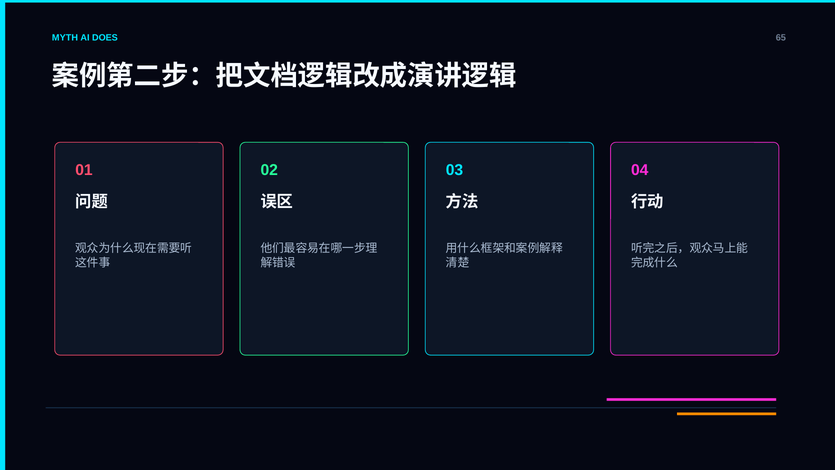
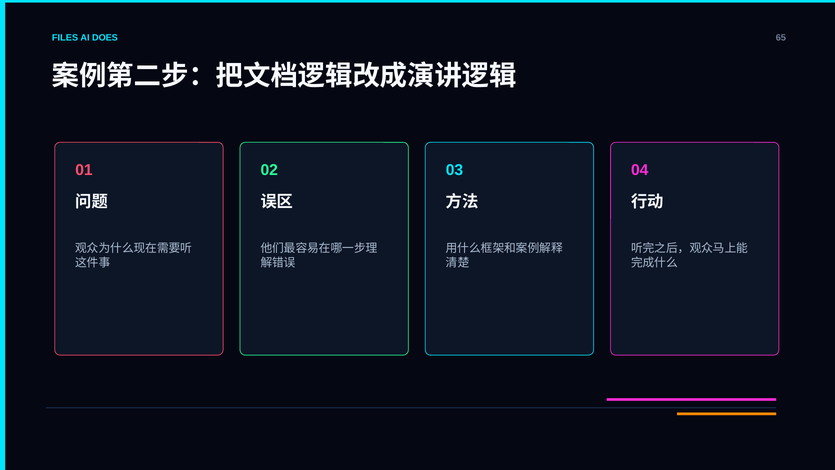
MYTH: MYTH -> FILES
